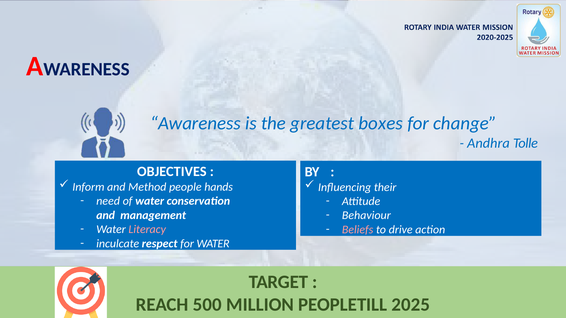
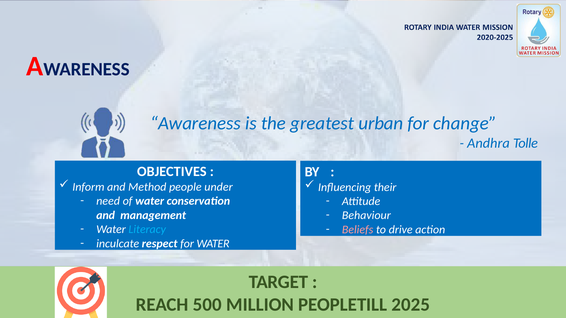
boxes: boxes -> urban
hands: hands -> under
Literacy colour: pink -> light blue
